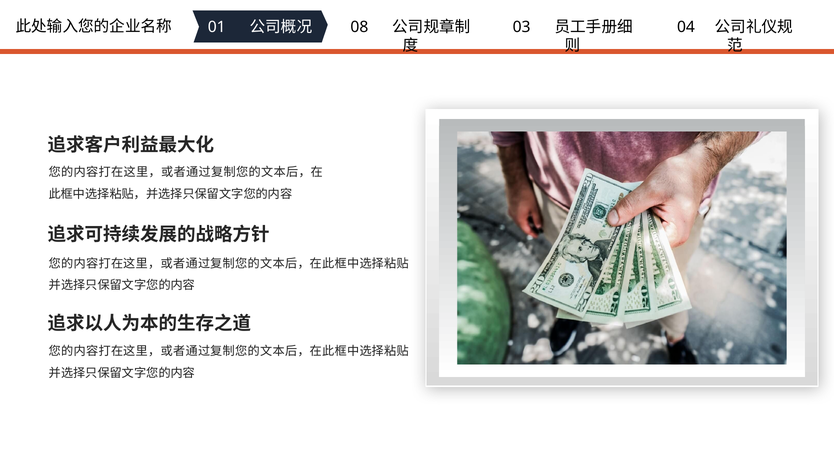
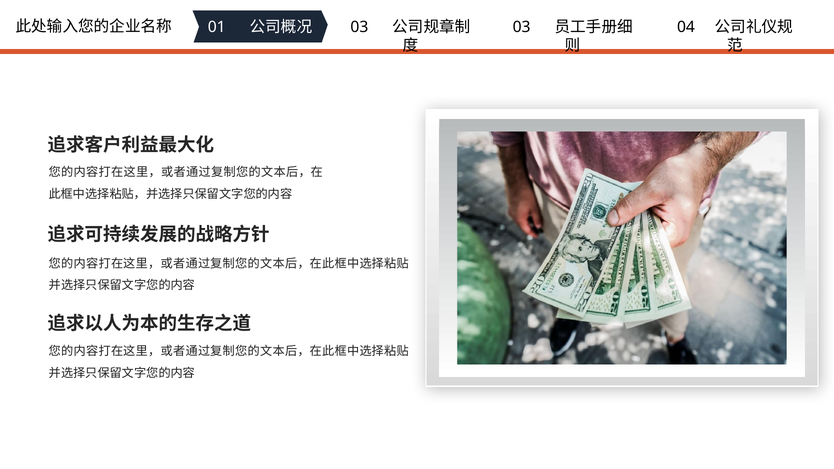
08 at (359, 27): 08 -> 03
